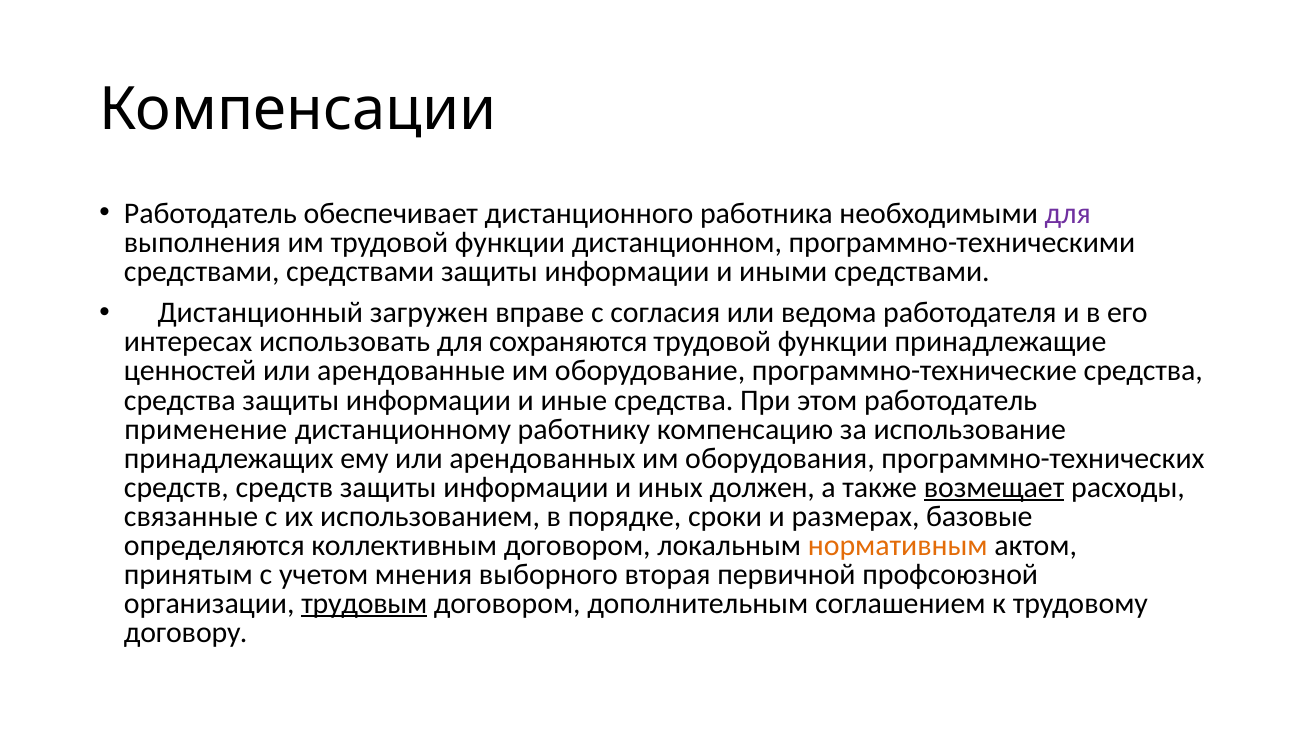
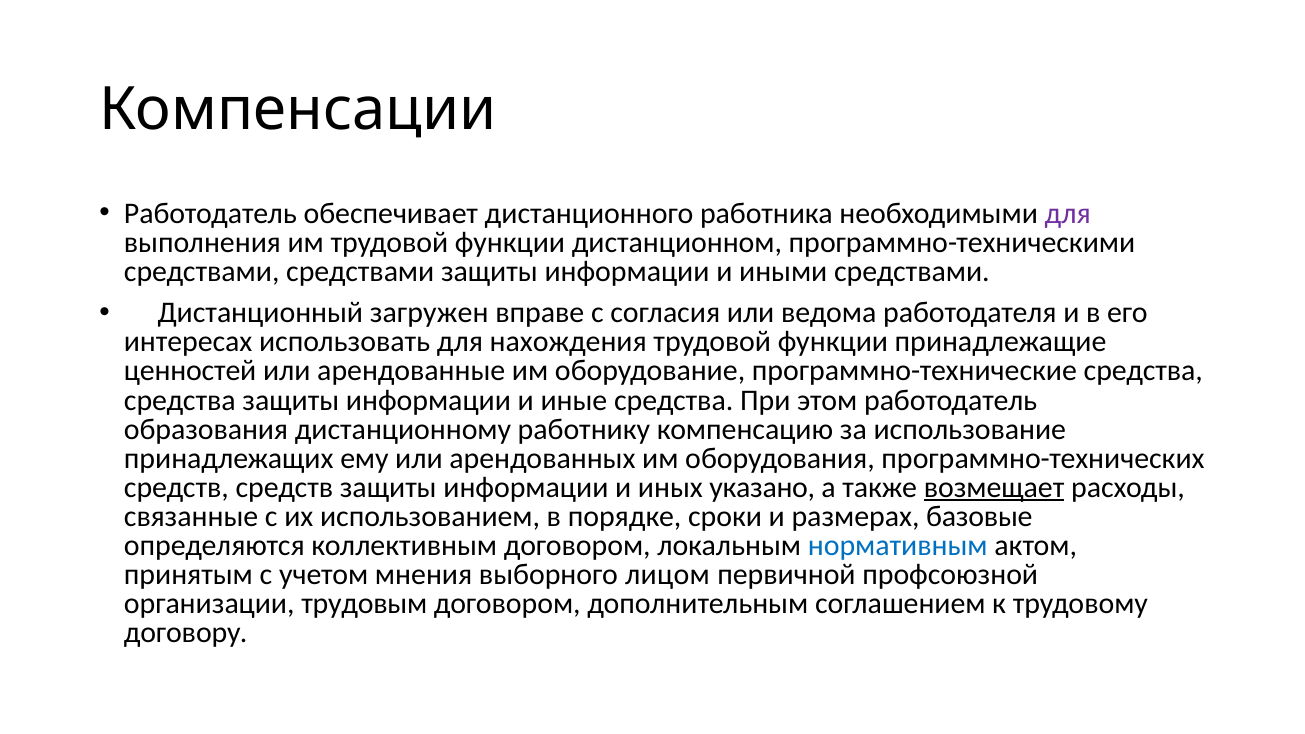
сохраняются: сохраняются -> нахождения
применение: применение -> образования
должен: должен -> указано
нормативным colour: orange -> blue
вторая: вторая -> лицом
трудовым underline: present -> none
